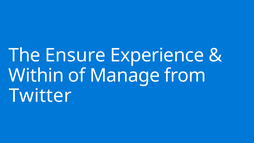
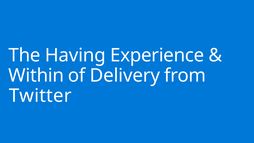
Ensure: Ensure -> Having
Manage: Manage -> Delivery
